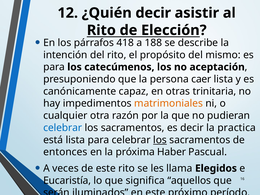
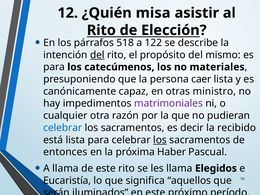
¿Quién decir: decir -> misa
418: 418 -> 518
188: 188 -> 122
del at (97, 55) underline: none -> present
aceptación: aceptación -> materiales
trinitaria: trinitaria -> ministro
matrimoniales colour: orange -> purple
practica: practica -> recibido
A veces: veces -> llama
